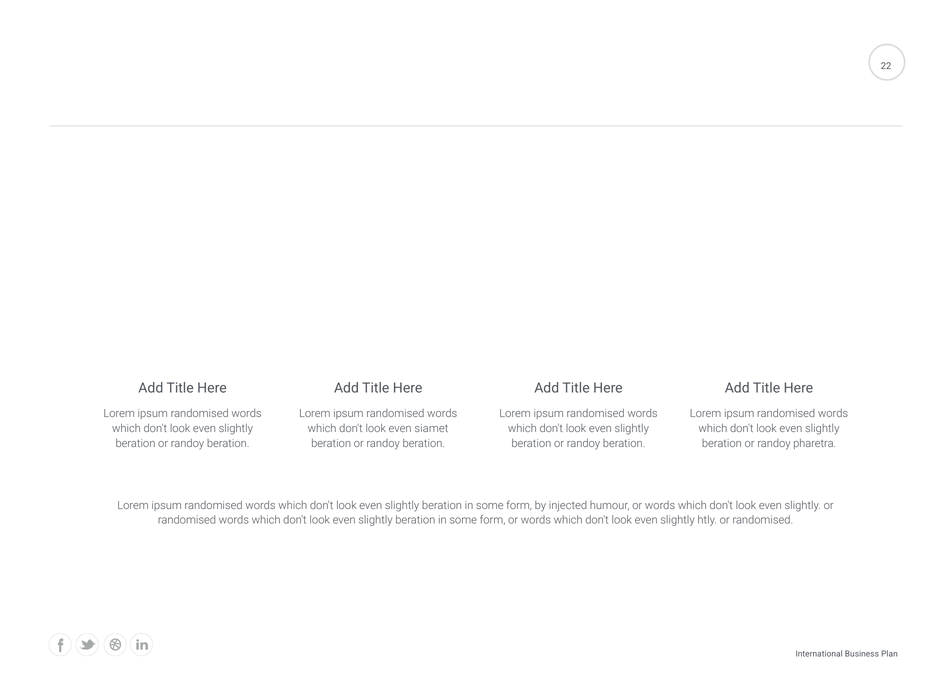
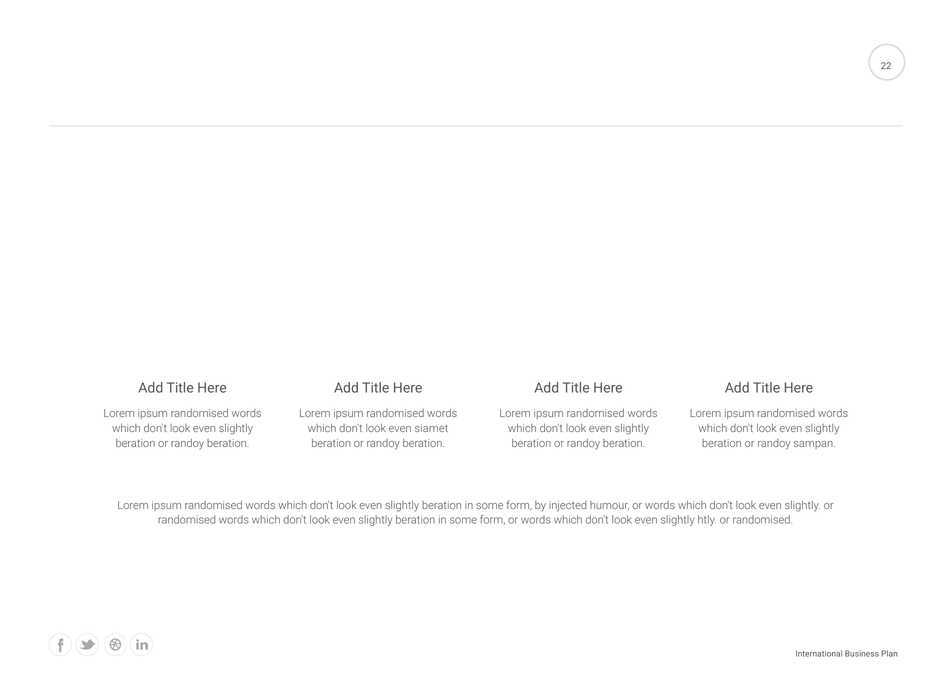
pharetra: pharetra -> sampan
